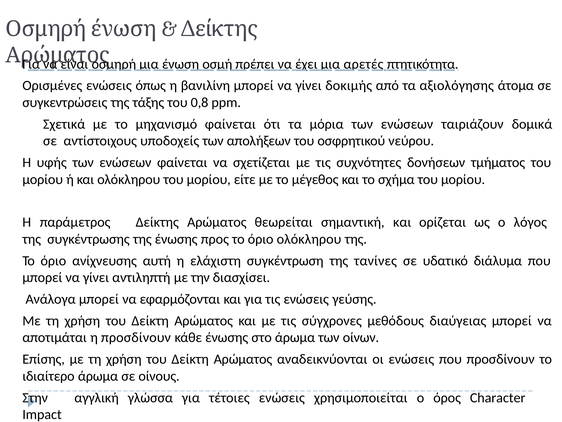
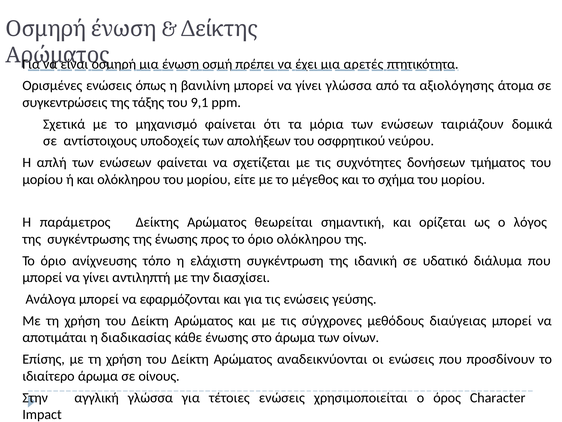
γίνει δοκιμής: δοκιμής -> γλώσσα
0,8: 0,8 -> 9,1
υφής: υφής -> απλή
αυτή: αυτή -> τόπο
τανίνες: τανίνες -> ιδανική
η προσδίνουν: προσδίνουν -> διαδικασίας
